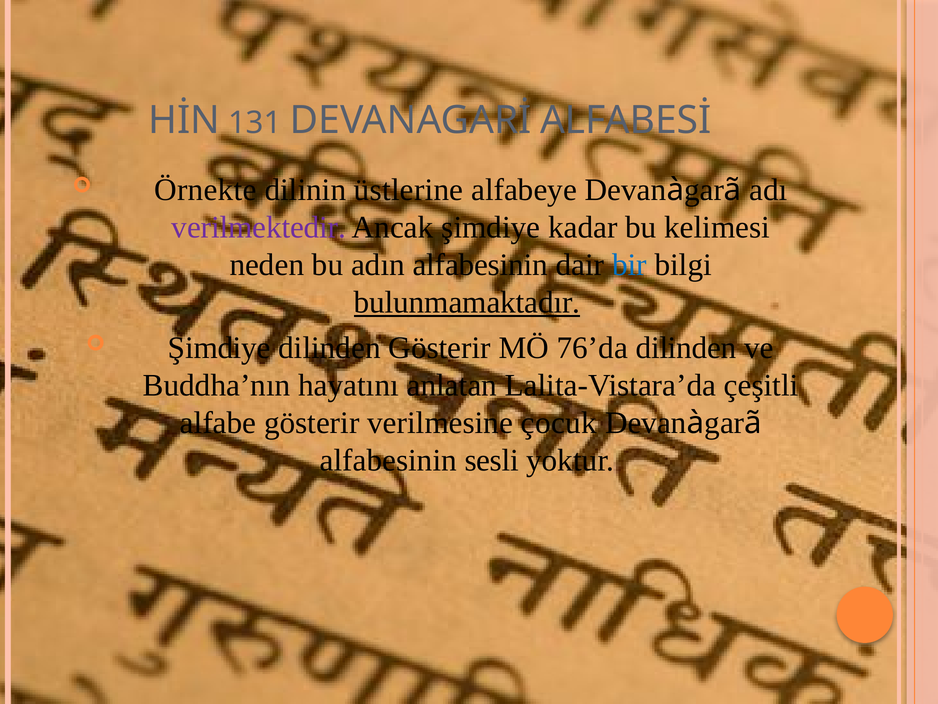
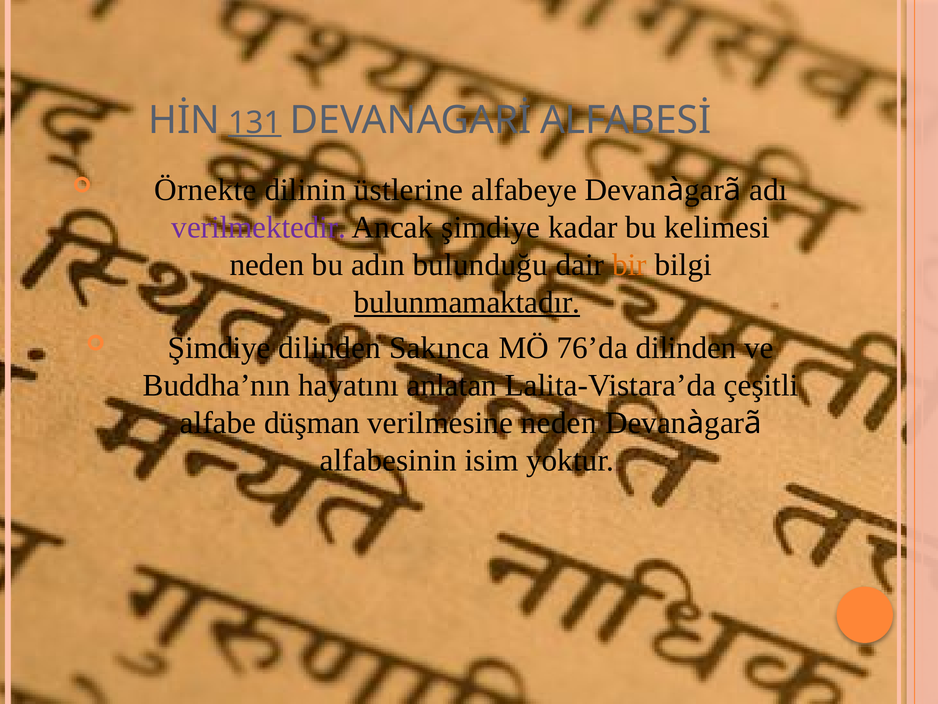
131 underline: none -> present
adın alfabesinin: alfabesinin -> bulunduğu
bir colour: blue -> orange
dilinden Gösterir: Gösterir -> Sakınca
alfabe gösterir: gösterir -> düşman
verilmesine çocuk: çocuk -> neden
sesli: sesli -> isim
